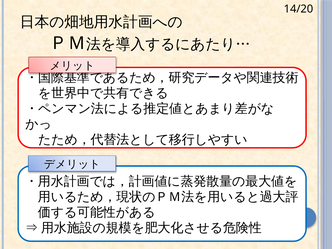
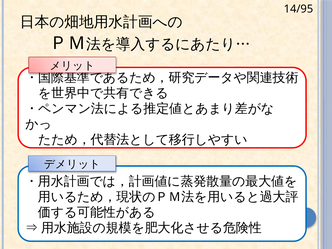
14/20: 14/20 -> 14/95
